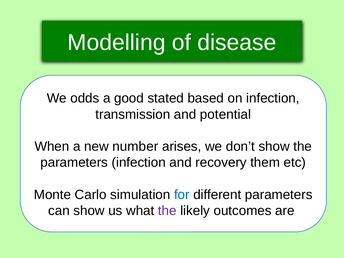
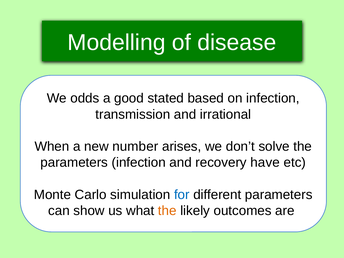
potential: potential -> irrational
don’t show: show -> solve
them: them -> have
the at (167, 211) colour: purple -> orange
